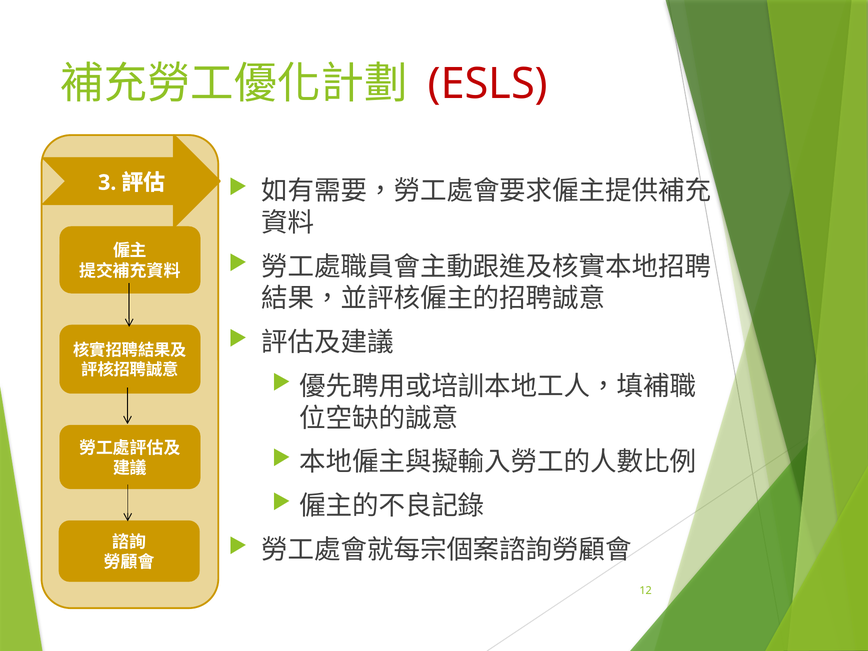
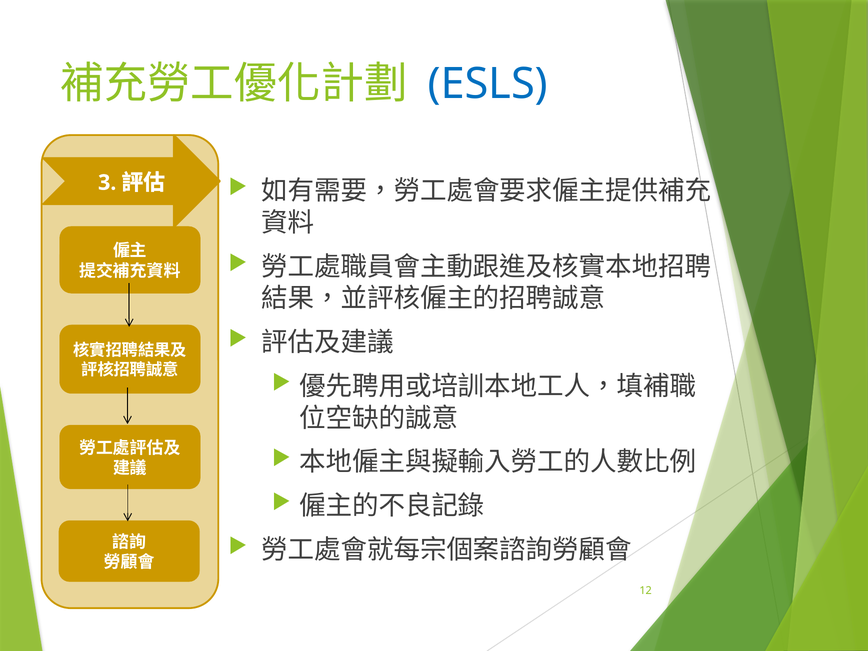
ESLS colour: red -> blue
